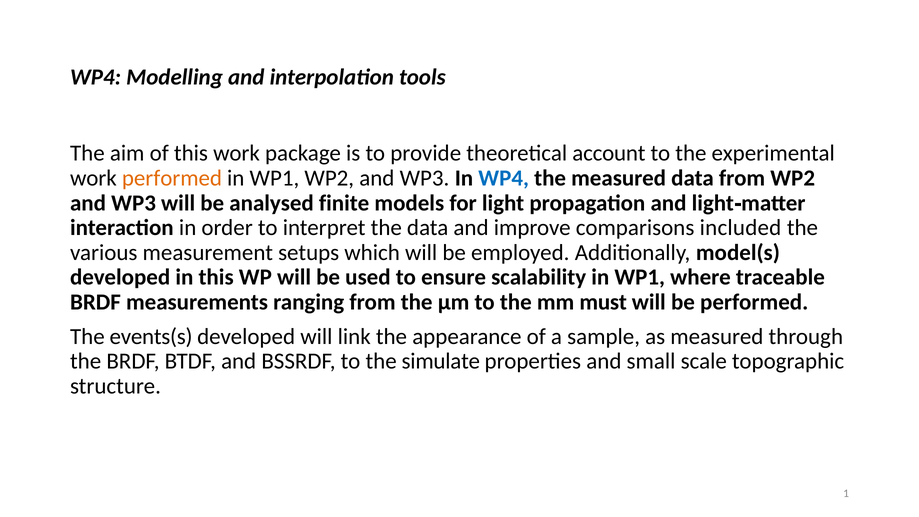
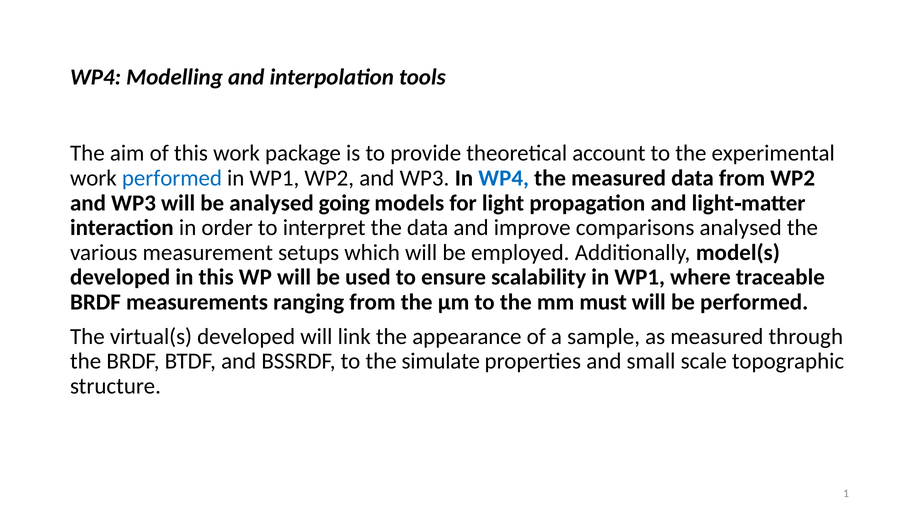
performed at (172, 178) colour: orange -> blue
finite: finite -> going
comparisons included: included -> analysed
events(s: events(s -> virtual(s
